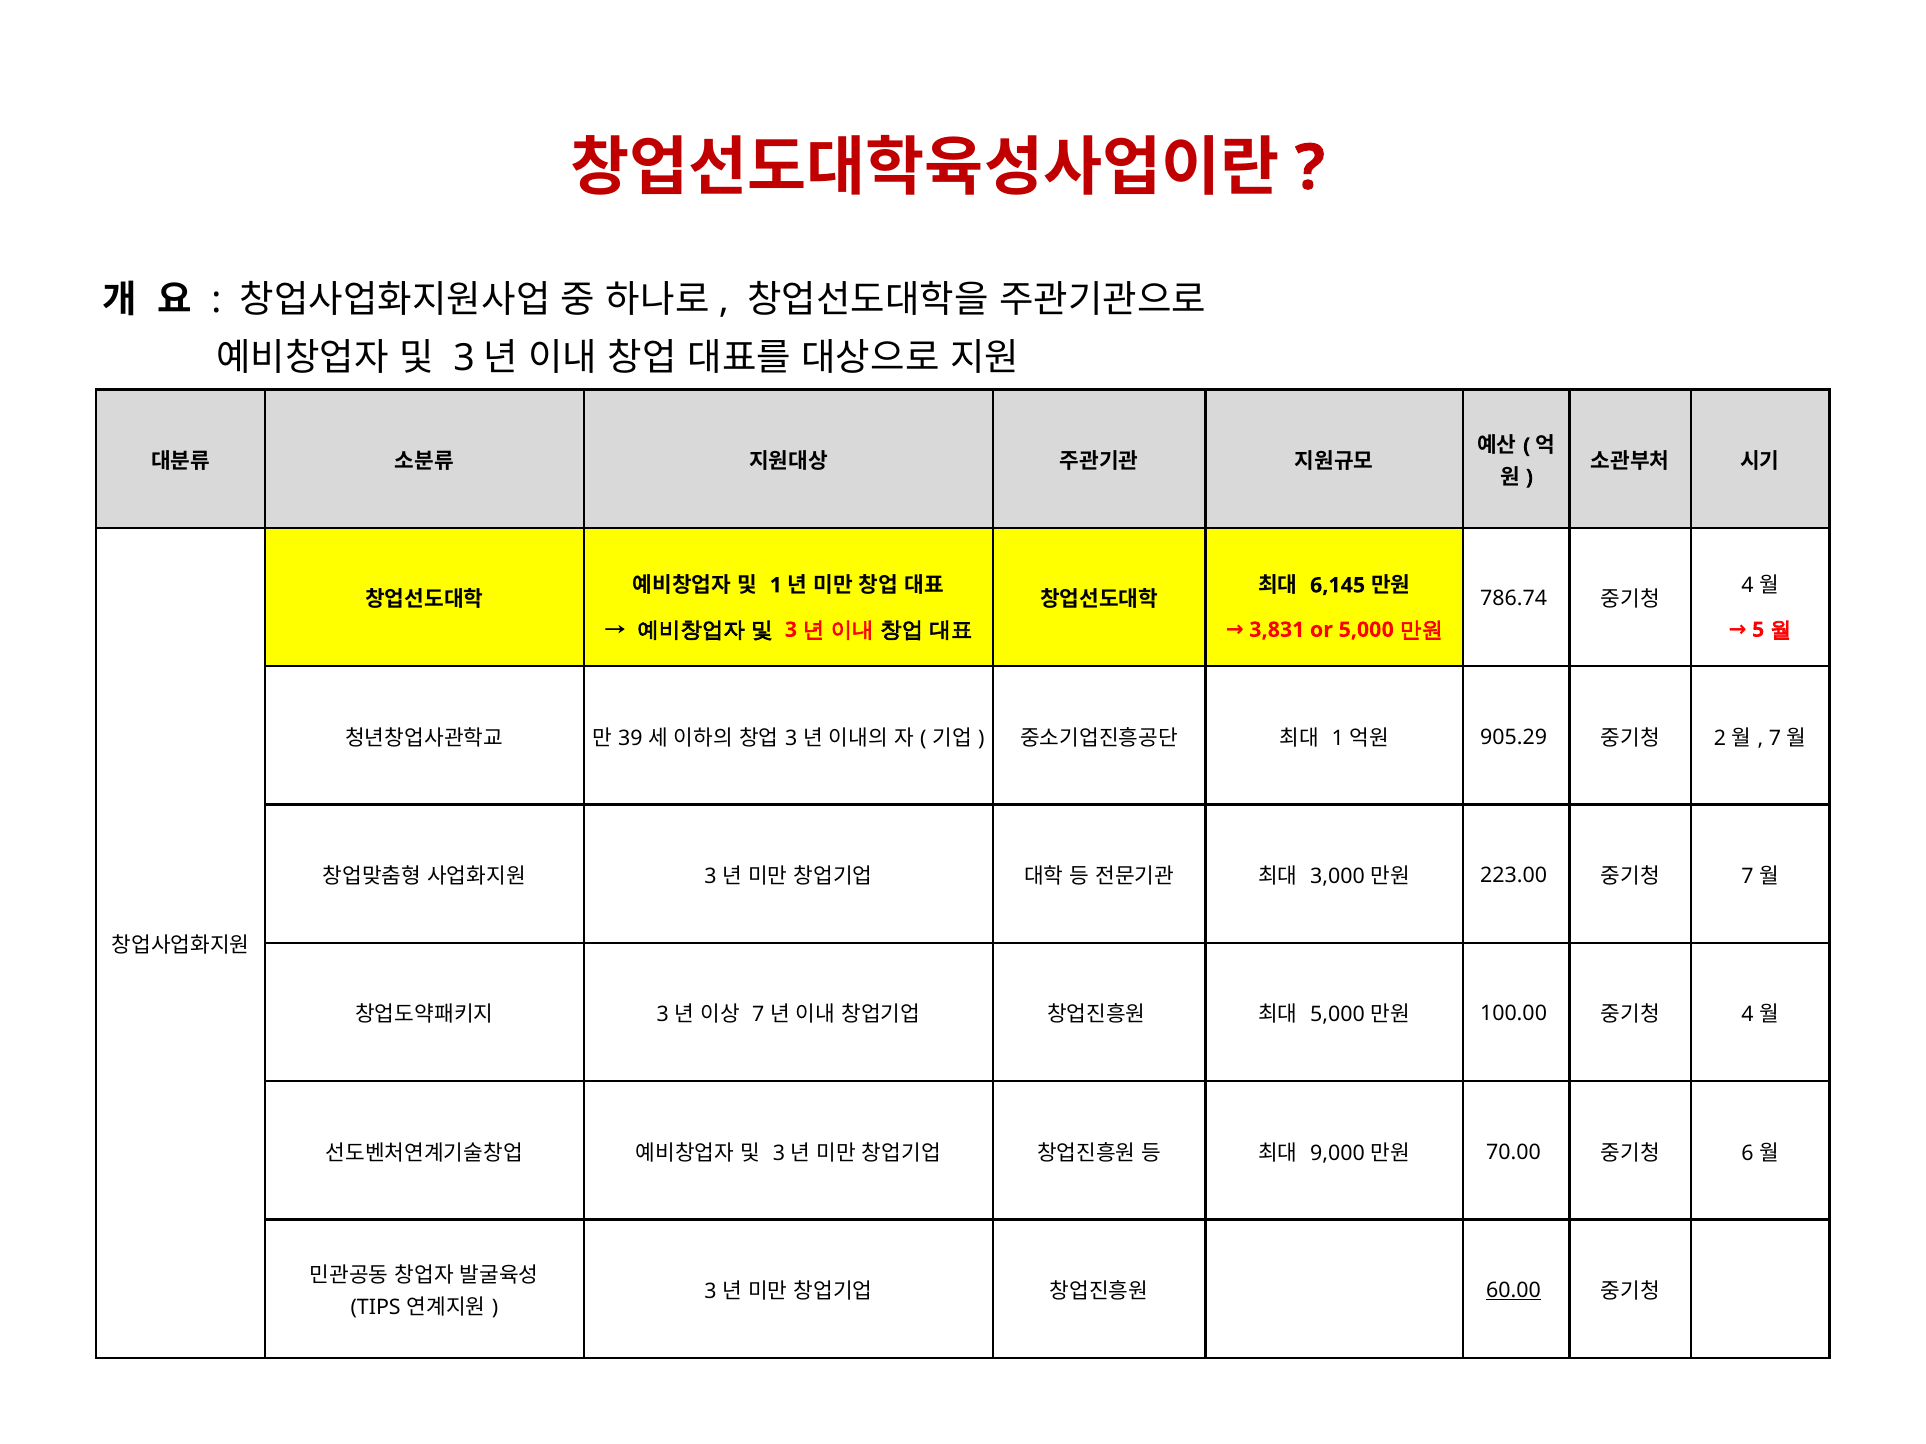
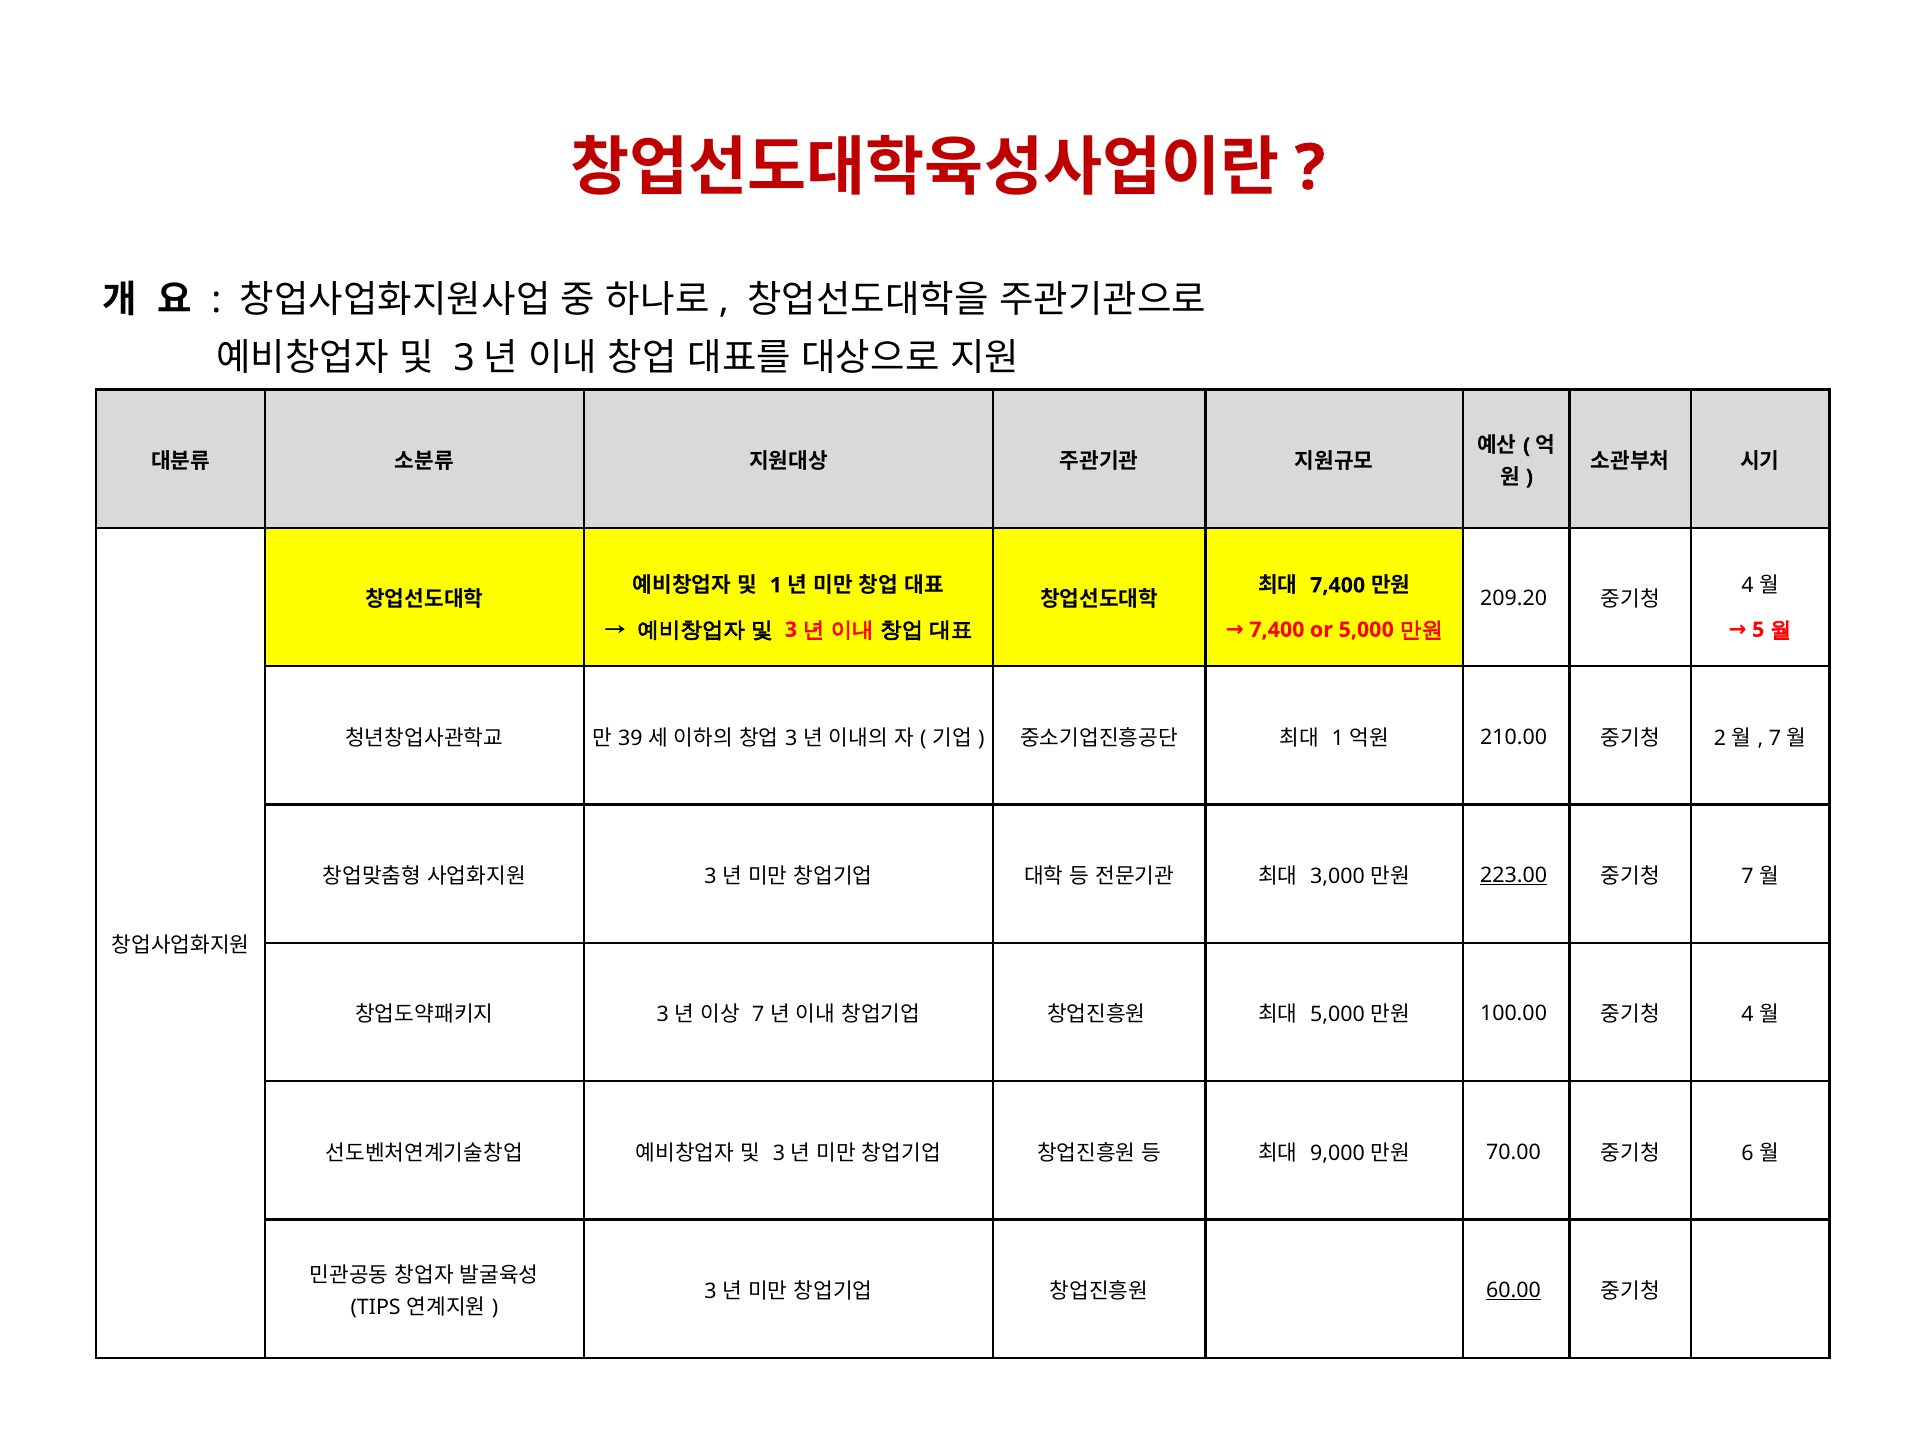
6,145 at (1338, 586): 6,145 -> 7,400
786.74: 786.74 -> 209.20
3,831 at (1277, 630): 3,831 -> 7,400
905.29: 905.29 -> 210.00
223.00 underline: none -> present
